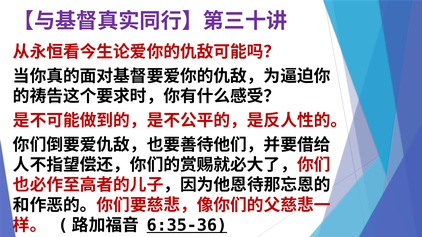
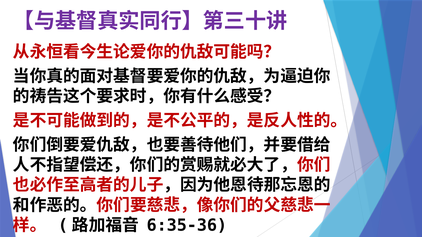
6:35-36 underline: present -> none
